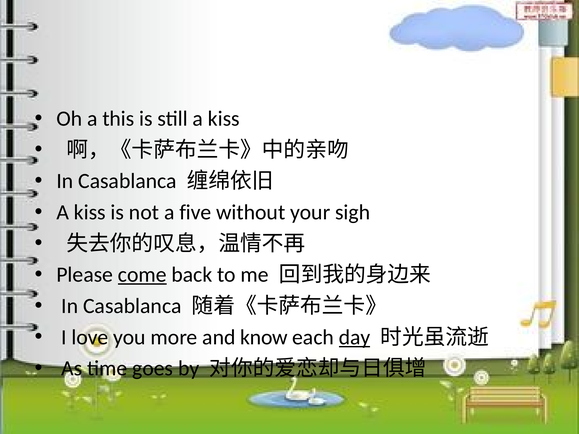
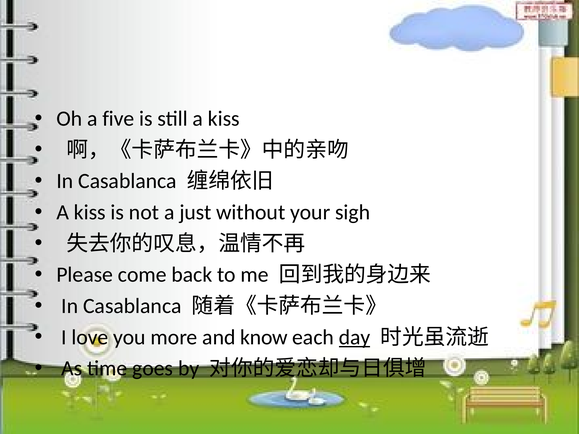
this: this -> five
five: five -> just
come underline: present -> none
